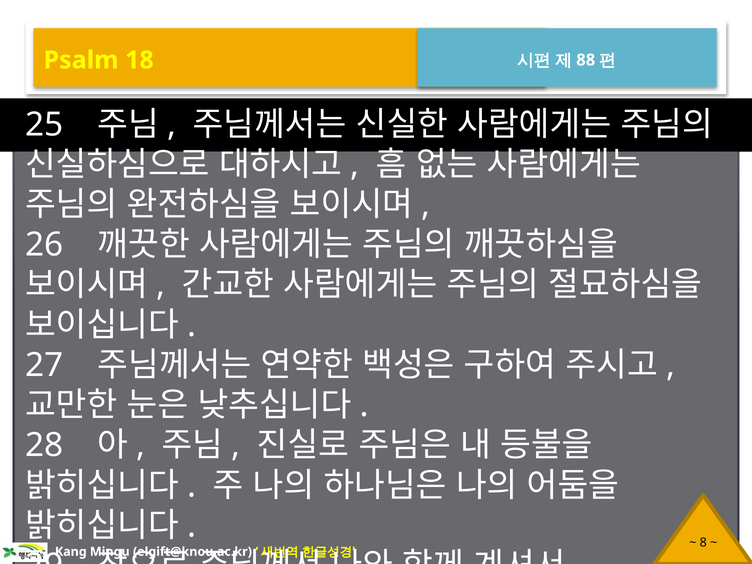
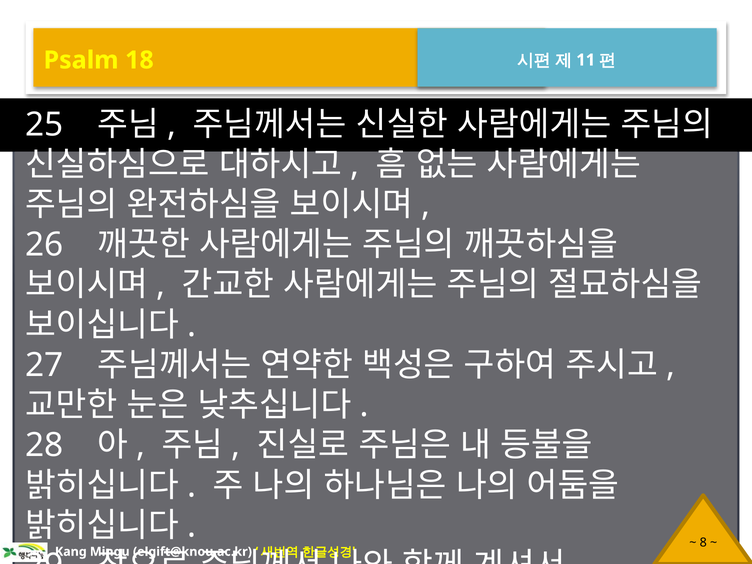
88: 88 -> 11
